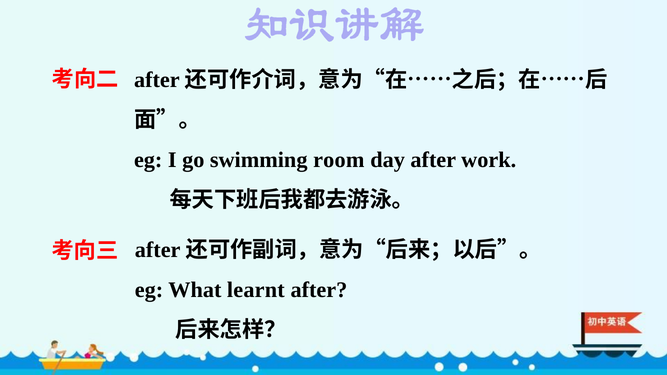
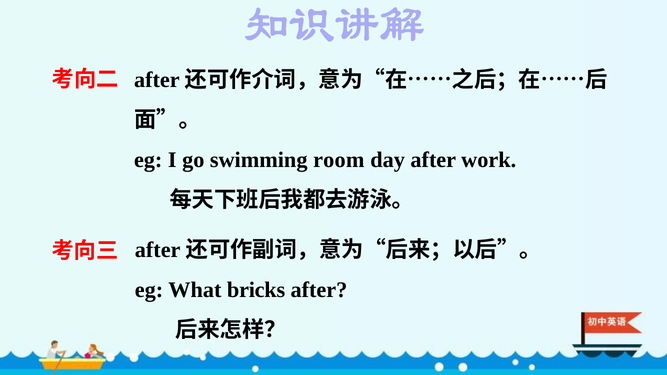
learnt: learnt -> bricks
